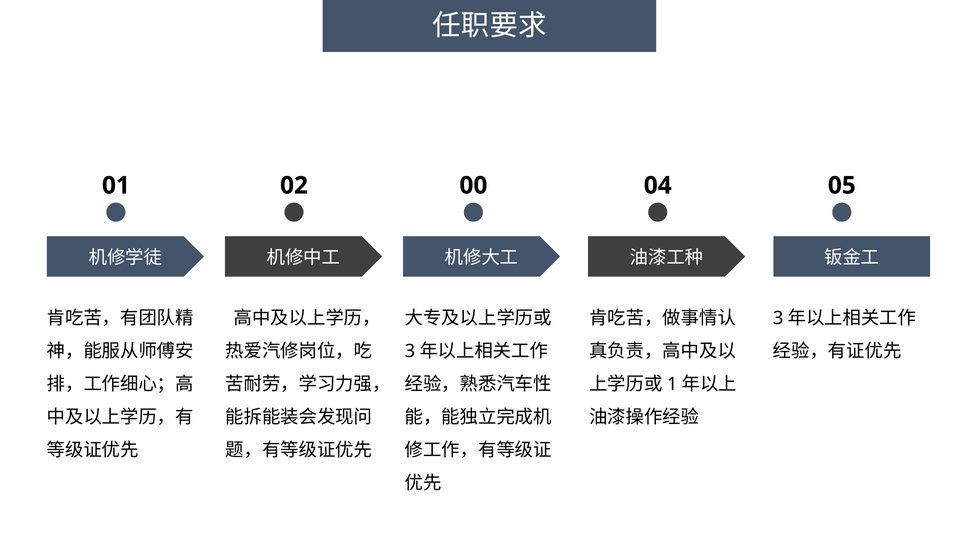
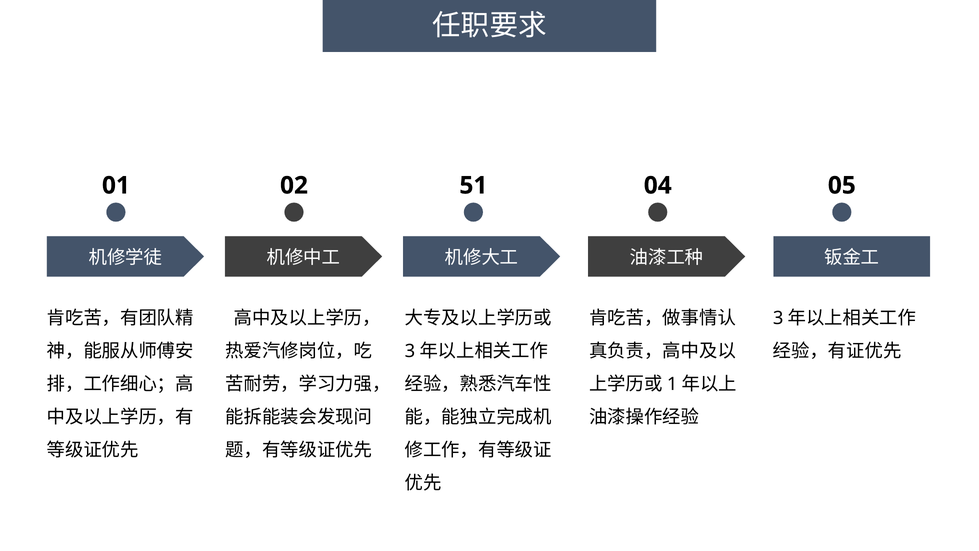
00: 00 -> 51
